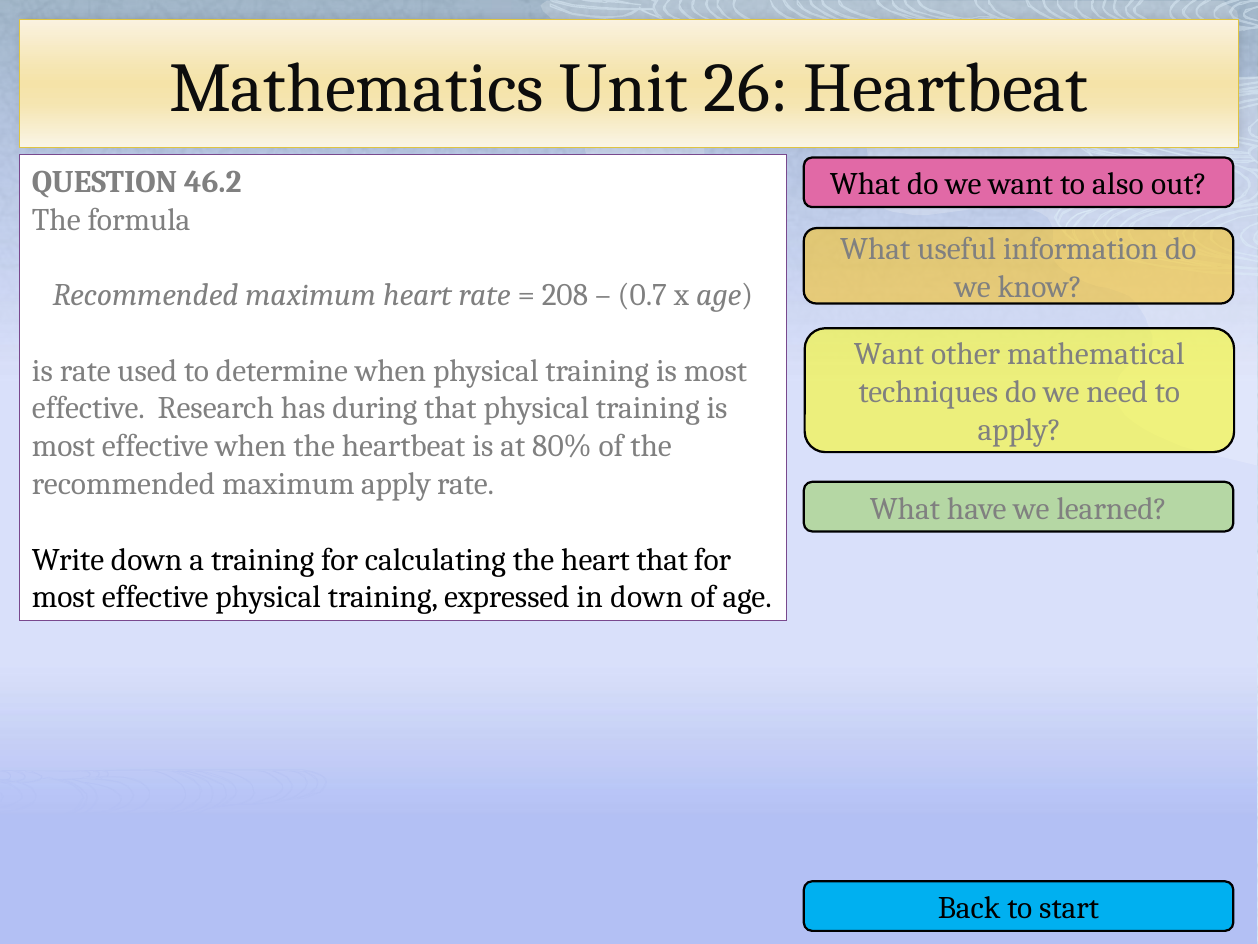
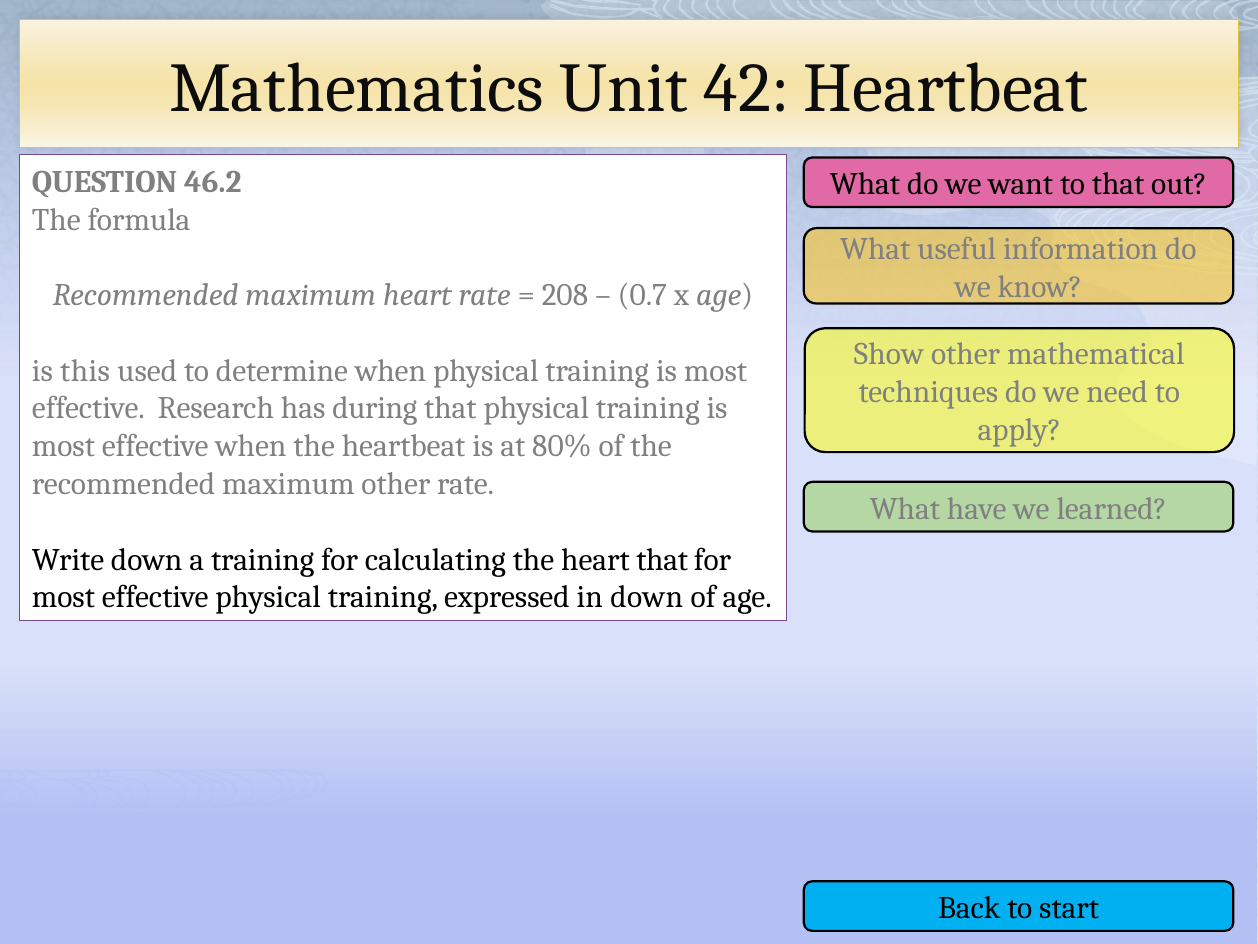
26: 26 -> 42
to also: also -> that
Want at (889, 354): Want -> Show
is rate: rate -> this
maximum apply: apply -> other
